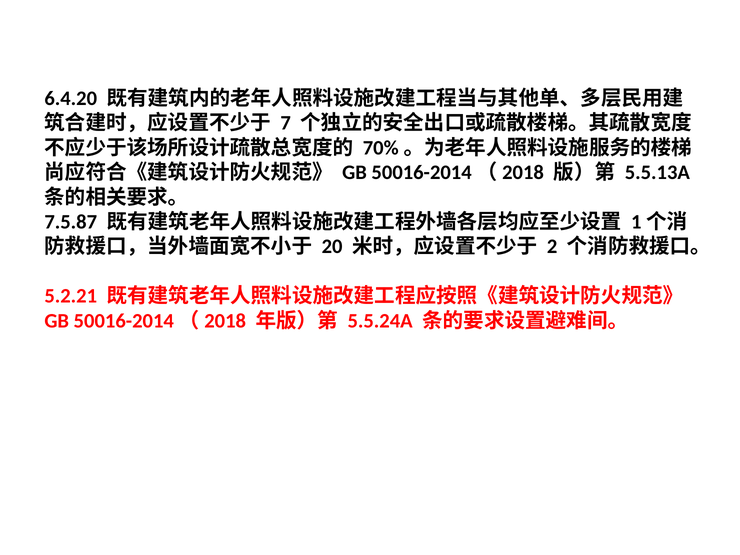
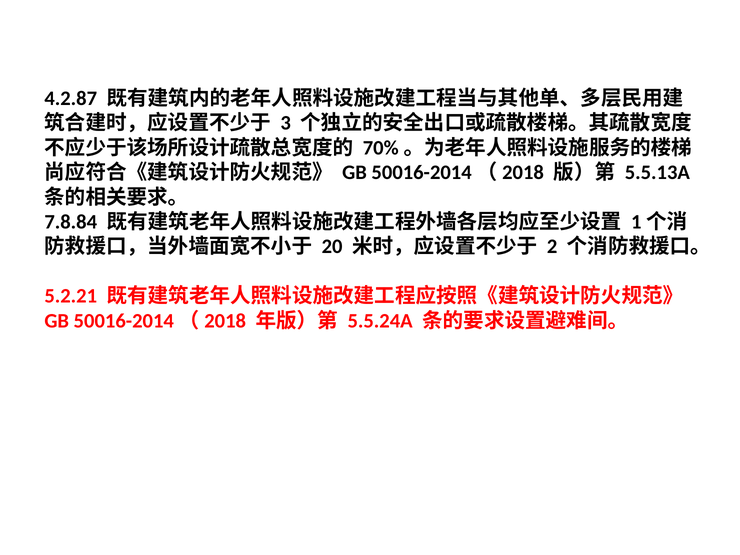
6.4.20: 6.4.20 -> 4.2.87
7: 7 -> 3
7.5.87: 7.5.87 -> 7.8.84
